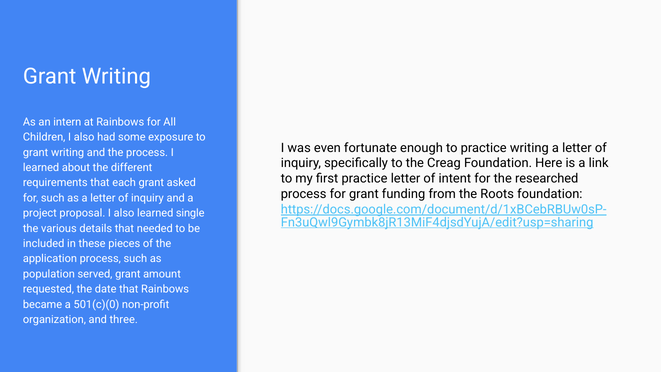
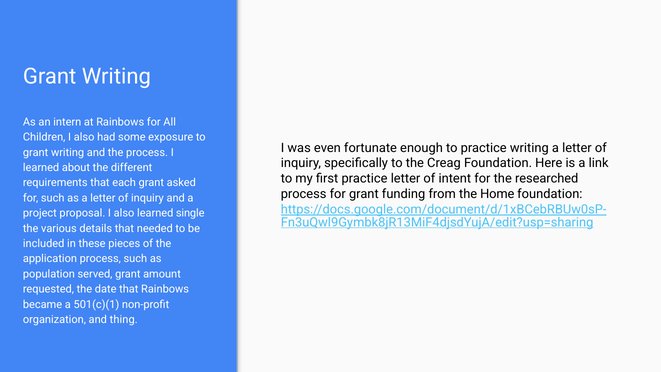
Roots: Roots -> Home
501(c)(0: 501(c)(0 -> 501(c)(1
three: three -> thing
